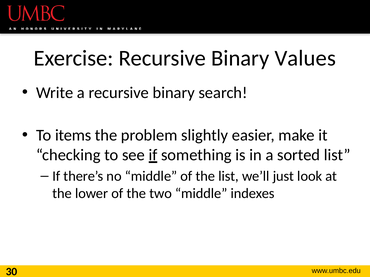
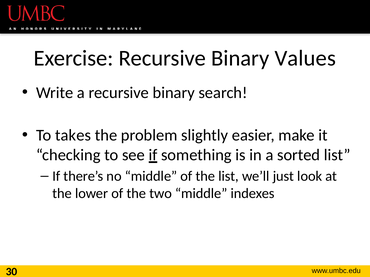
items: items -> takes
